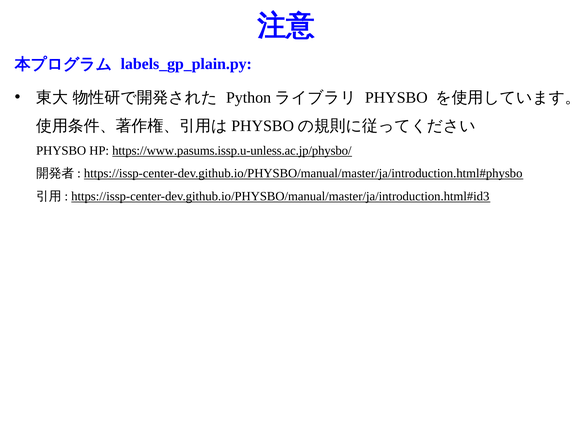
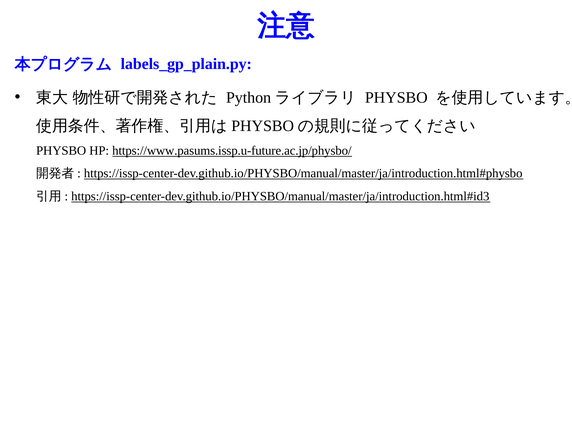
https://www.pasums.issp.u-unless.ac.jp/physbo/: https://www.pasums.issp.u-unless.ac.jp/physbo/ -> https://www.pasums.issp.u-future.ac.jp/physbo/
